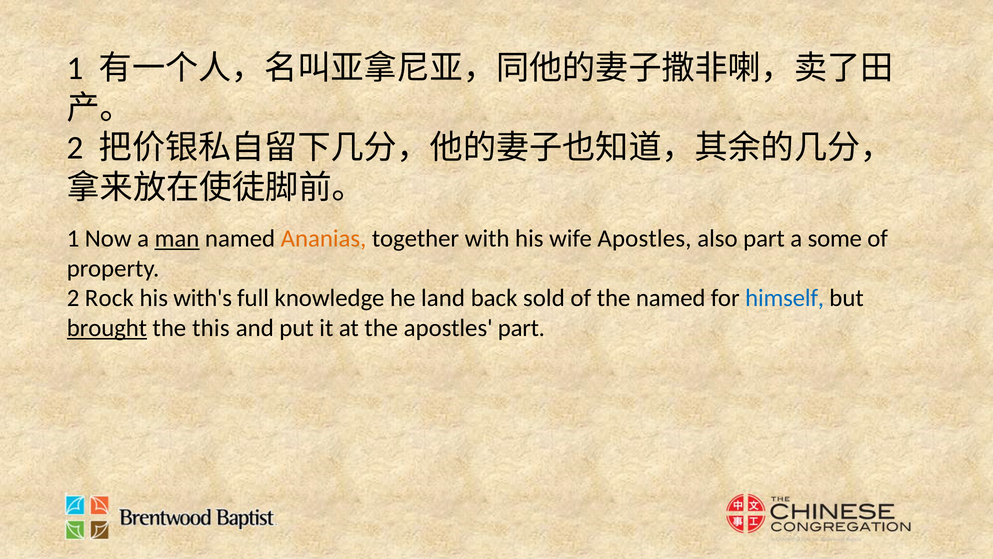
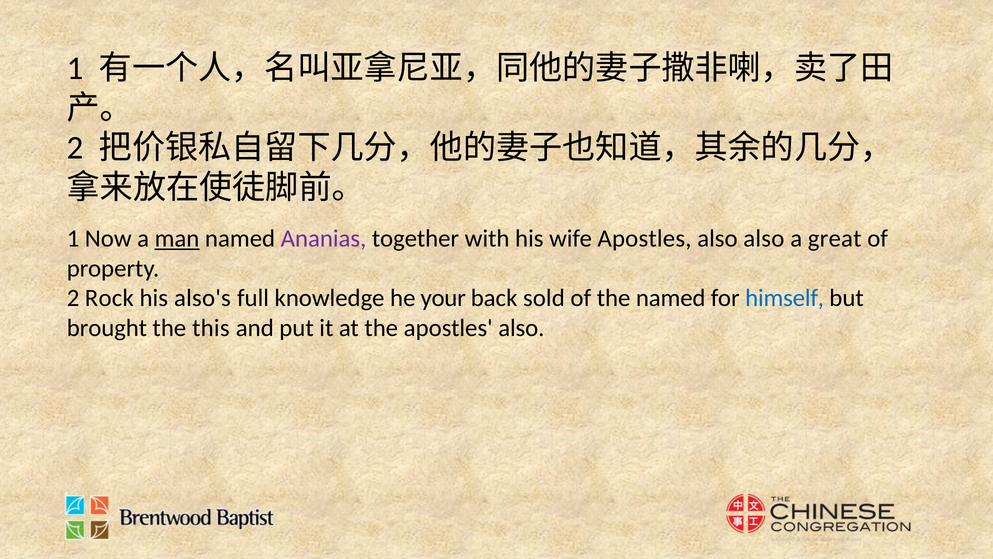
Ananias colour: orange -> purple
also part: part -> also
some: some -> great
with's: with's -> also's
land: land -> your
brought underline: present -> none
the apostles part: part -> also
